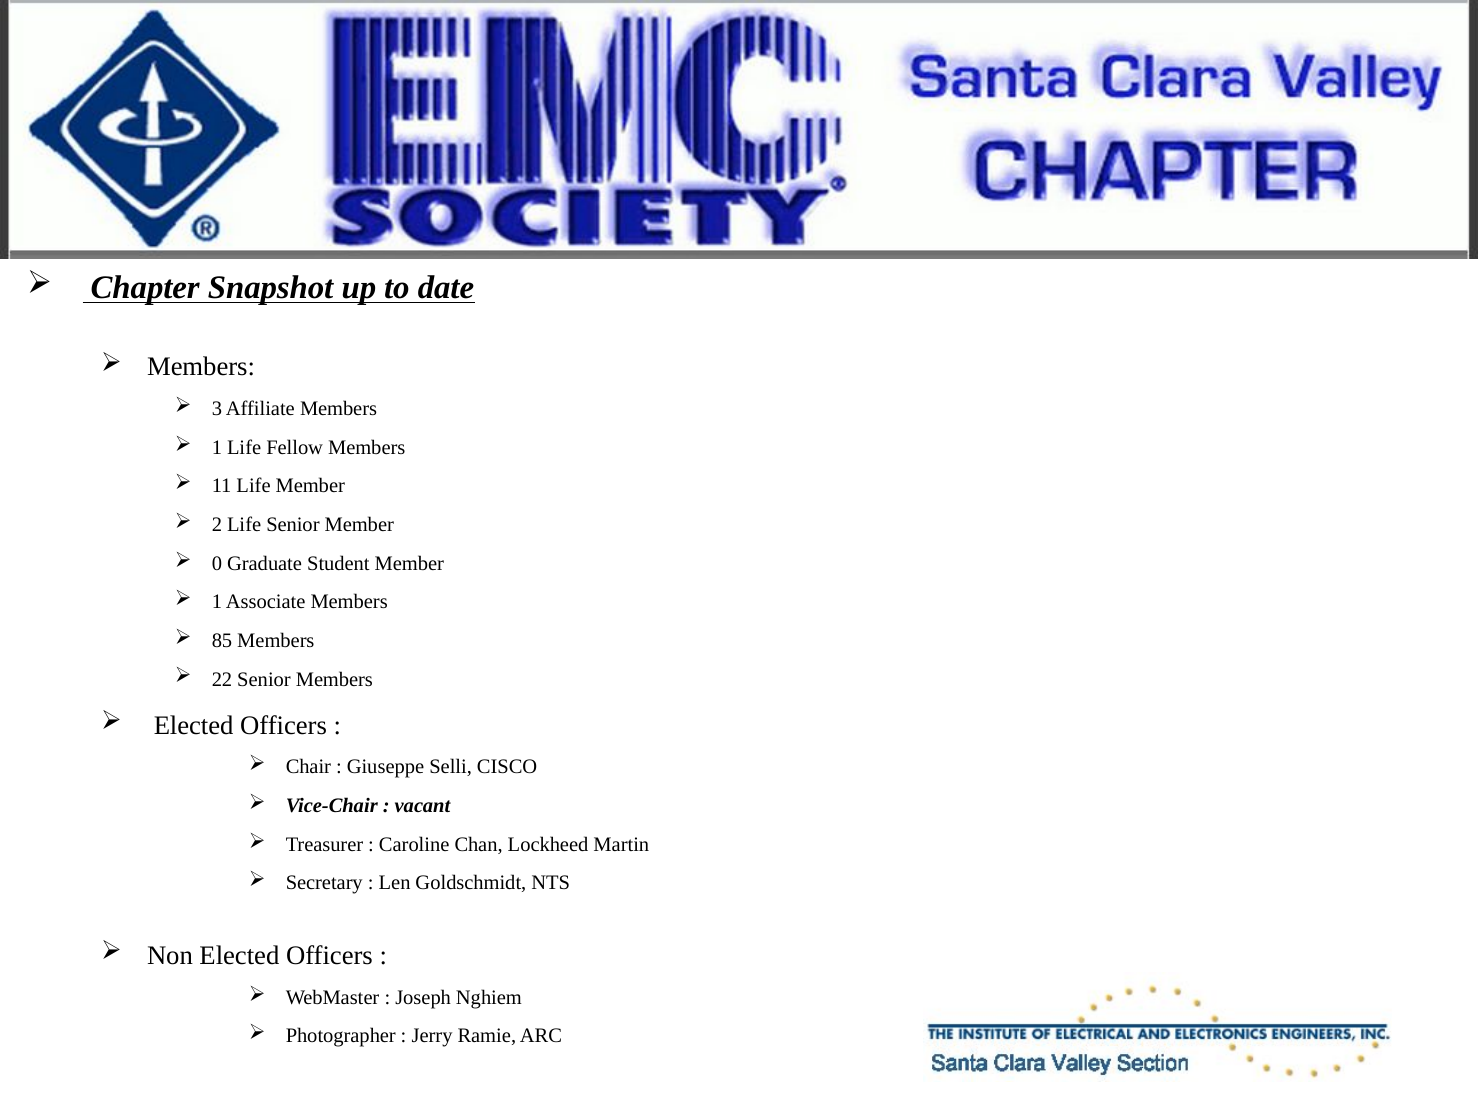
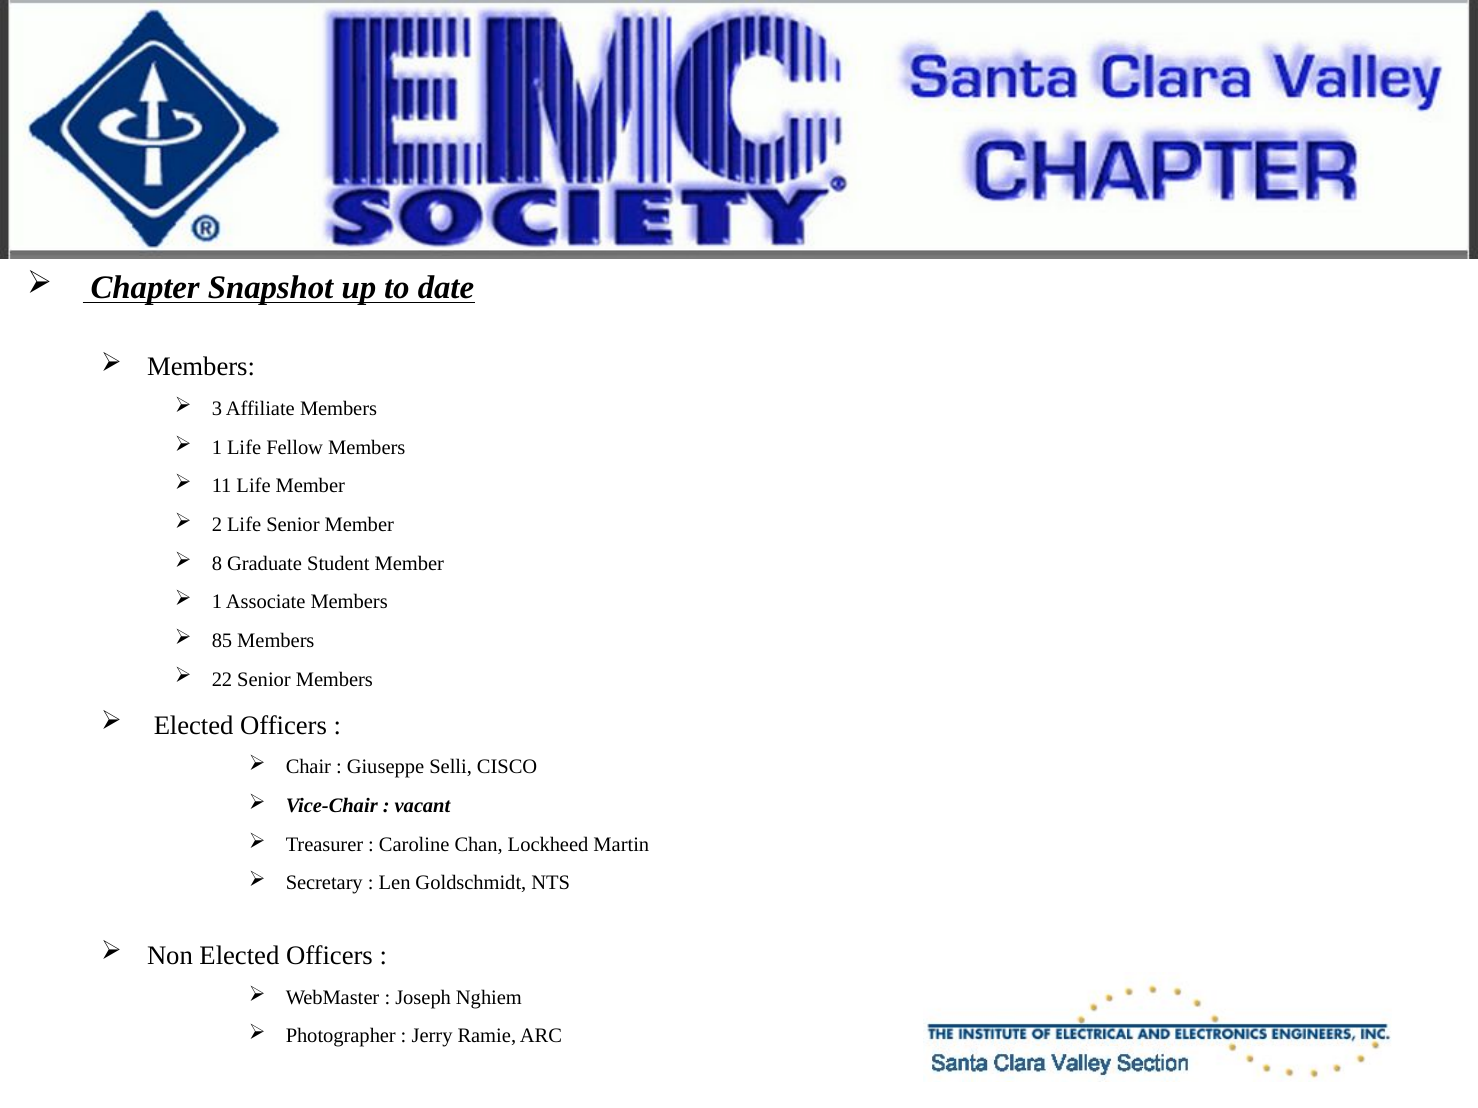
0: 0 -> 8
